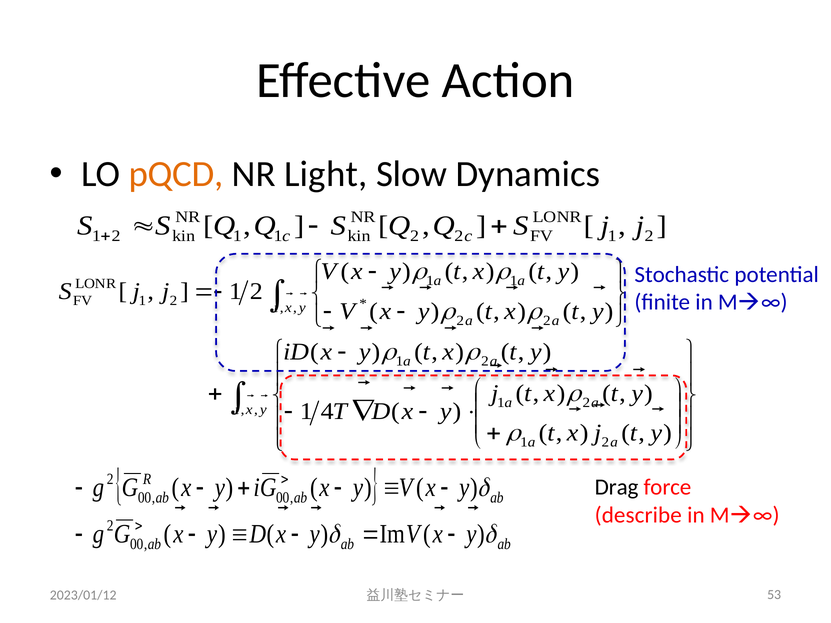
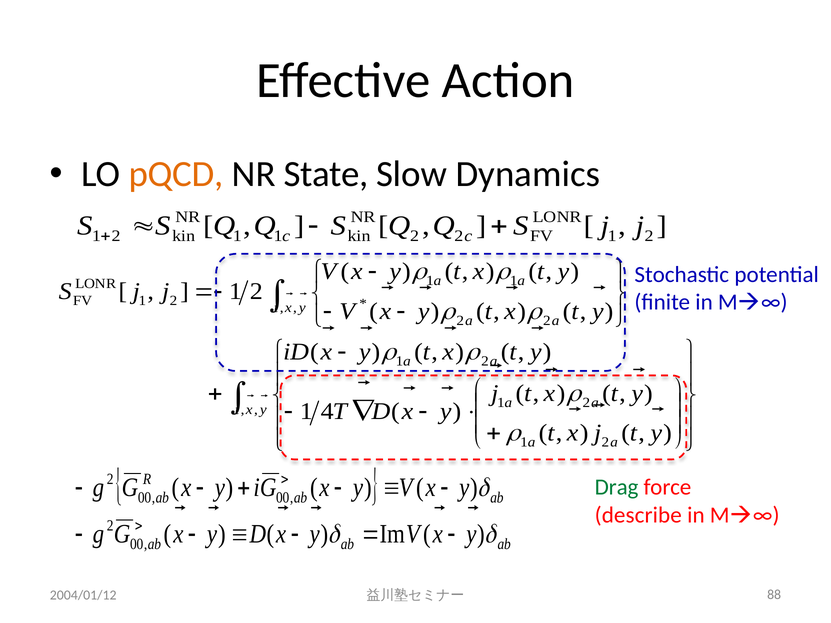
Light: Light -> State
Drag colour: black -> green
2023/01/12: 2023/01/12 -> 2004/01/12
53: 53 -> 88
